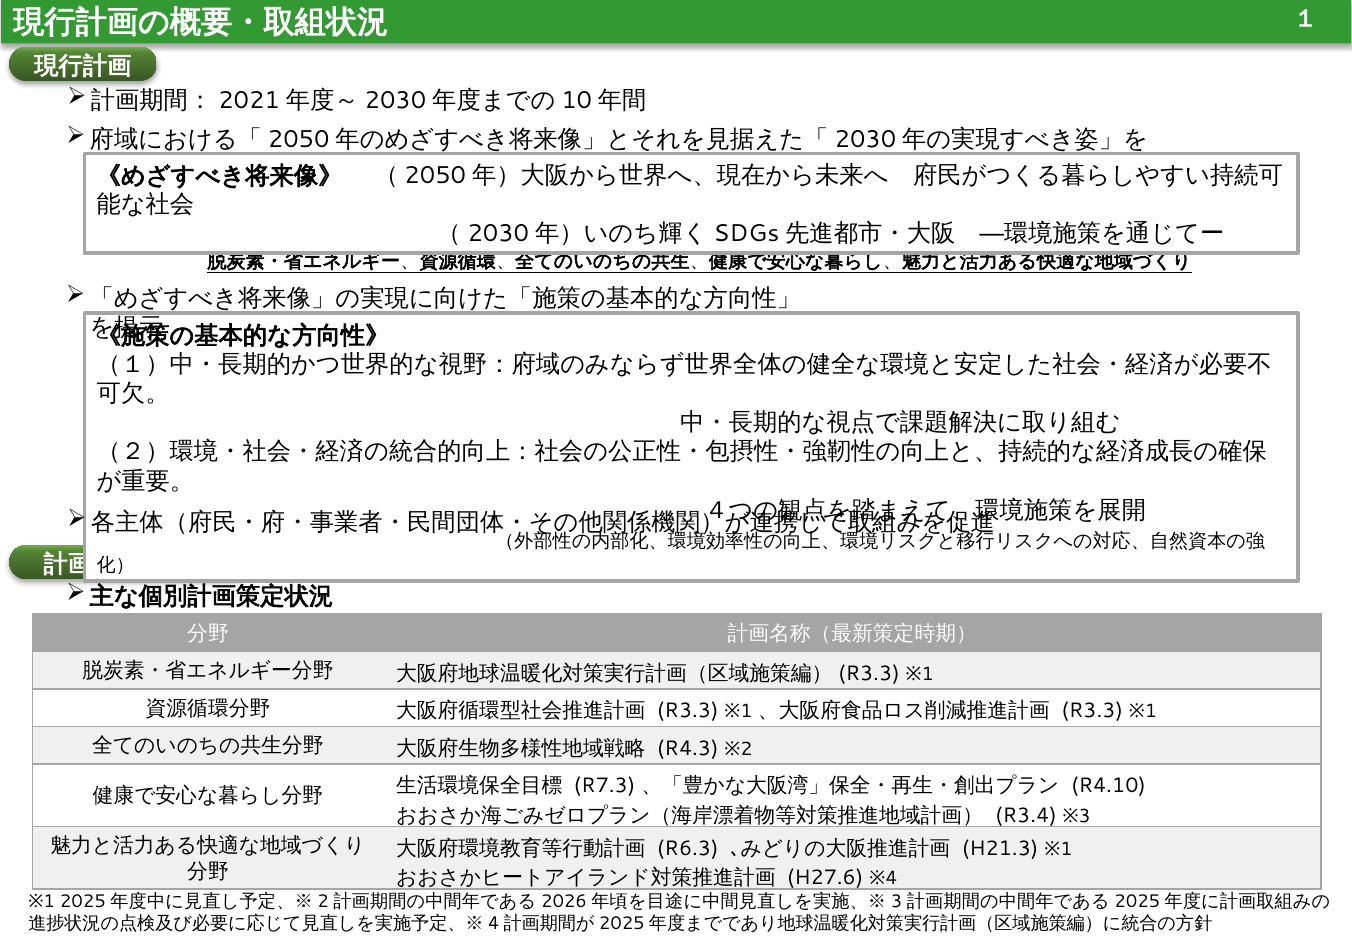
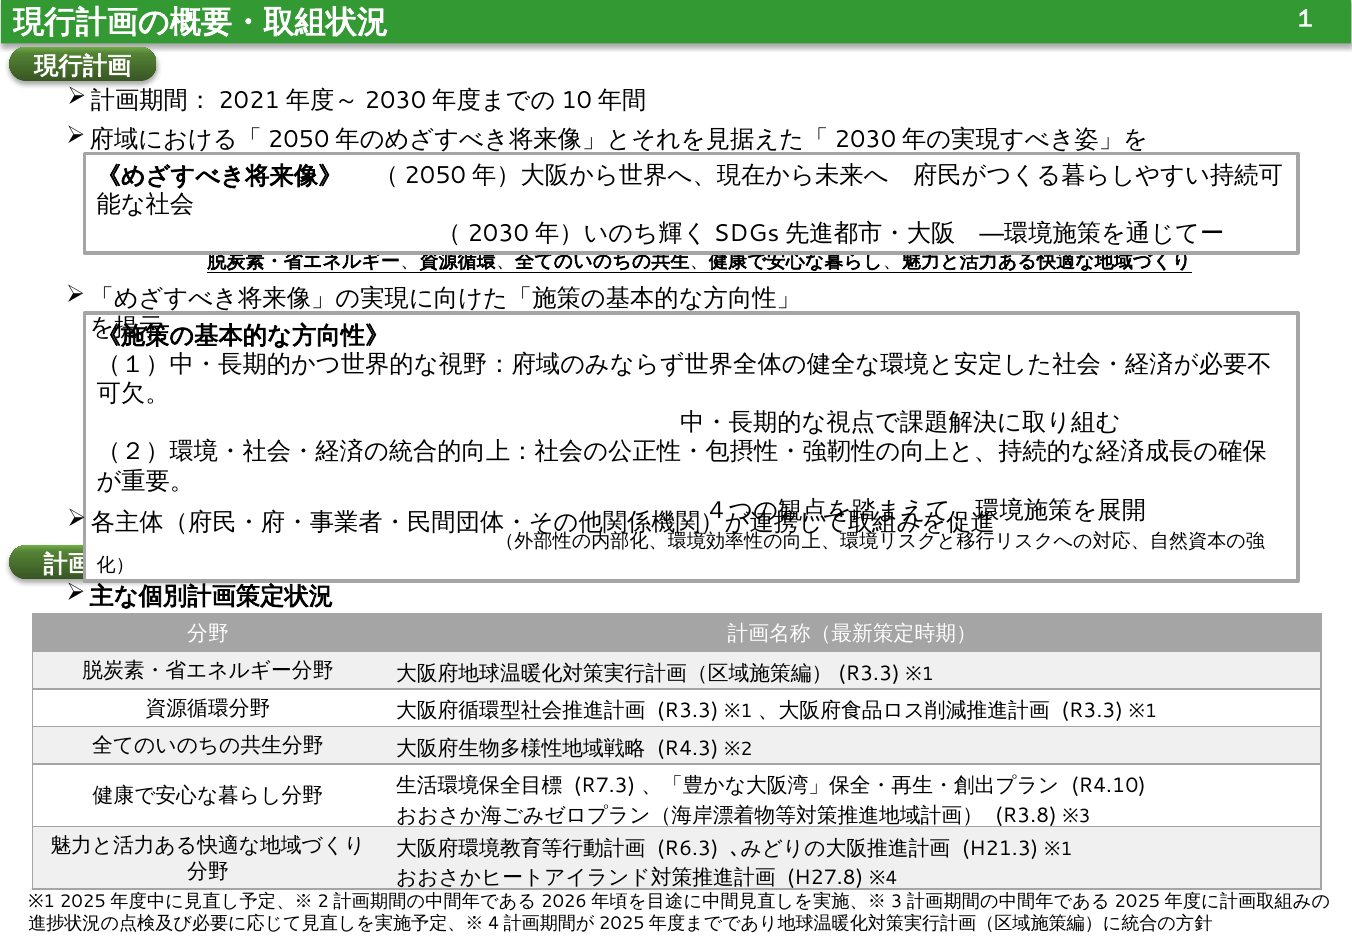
R3.4: R3.4 -> R3.8
H27.6: H27.6 -> H27.8
